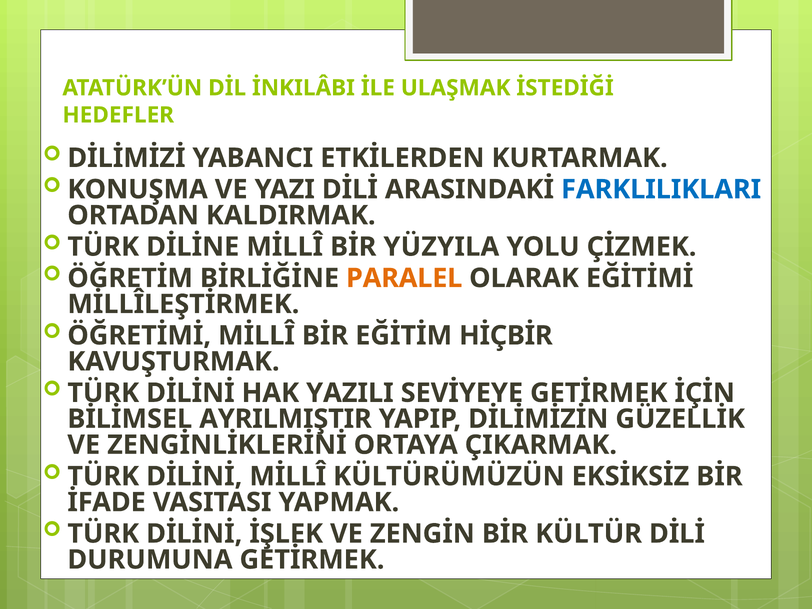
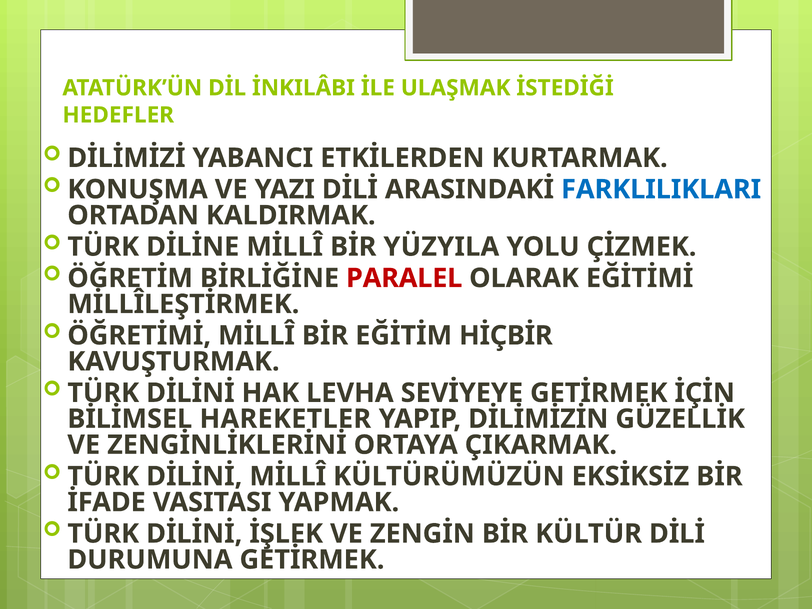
PARALEL colour: orange -> red
YAZILI: YAZILI -> LEVHA
AYRILMIŞTIR: AYRILMIŞTIR -> HAREKETLER
